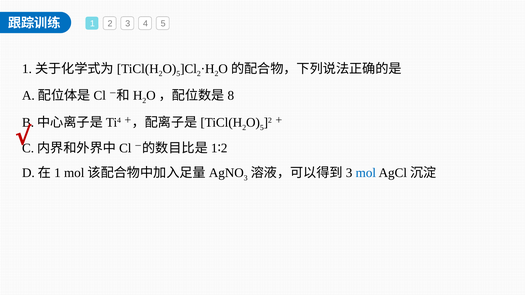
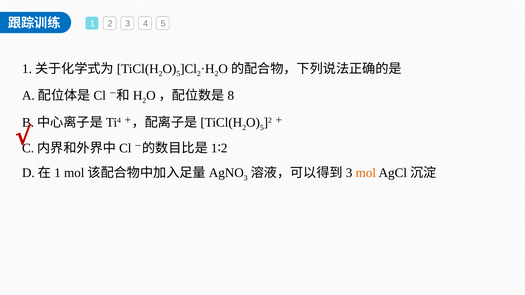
mol colour: blue -> orange
